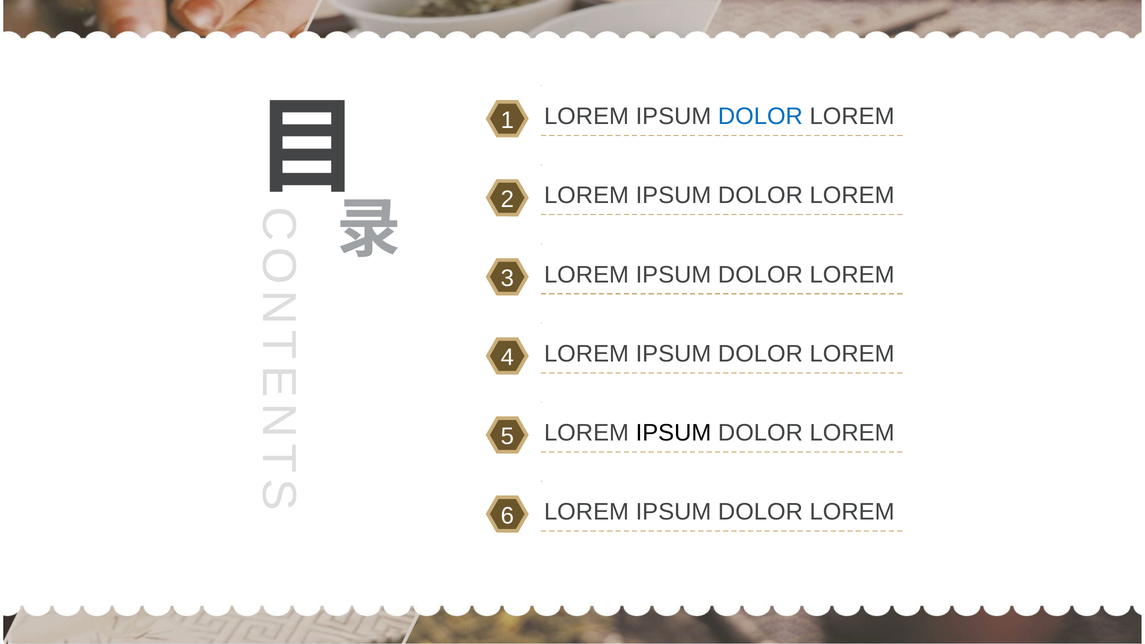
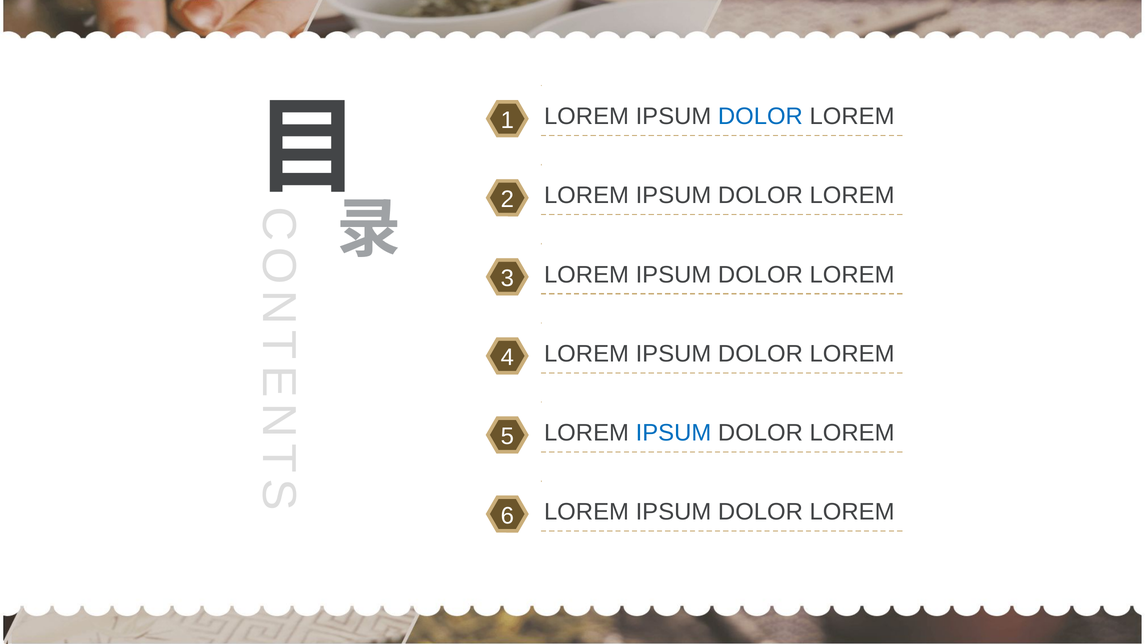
IPSUM at (673, 433) colour: black -> blue
